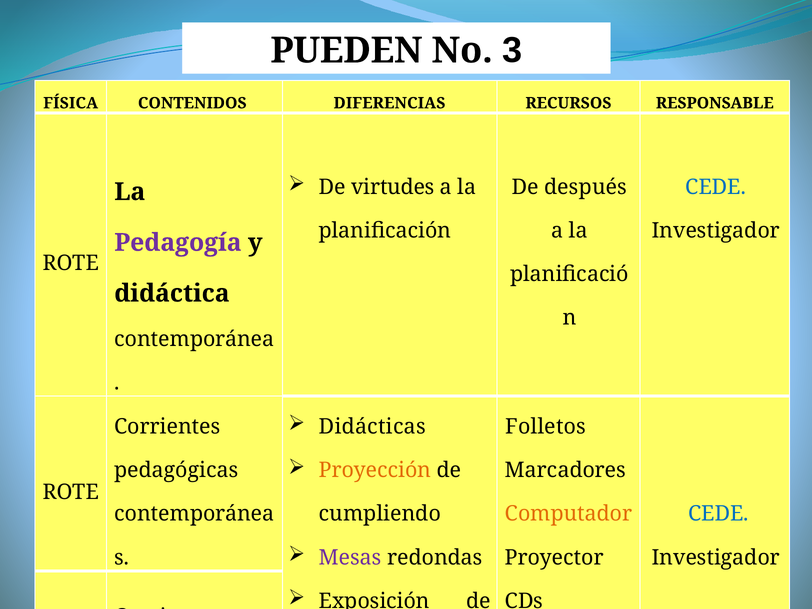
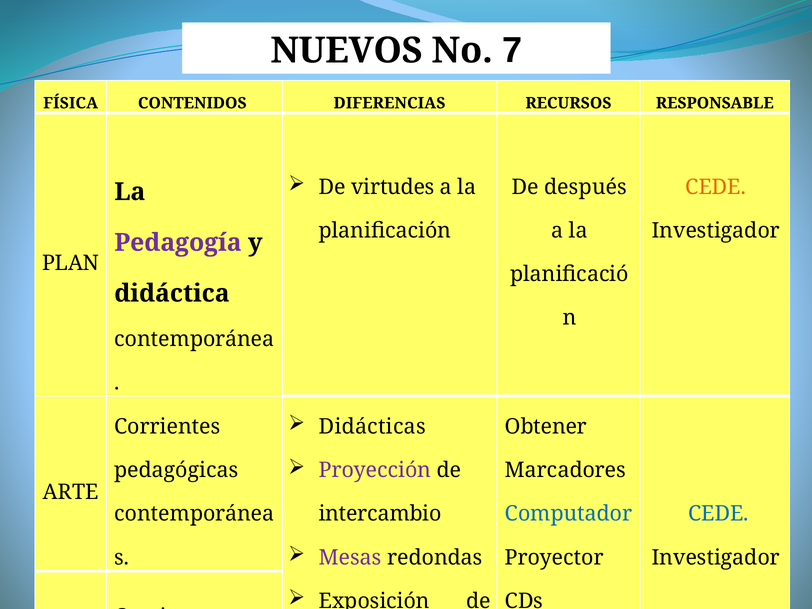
PUEDEN: PUEDEN -> NUEVOS
3: 3 -> 7
CEDE at (716, 187) colour: blue -> orange
ROTE at (71, 263): ROTE -> PLAN
Folletos: Folletos -> Obtener
Proyección colour: orange -> purple
ROTE at (71, 492): ROTE -> ARTE
cumpliendo: cumpliendo -> intercambio
Computador colour: orange -> blue
